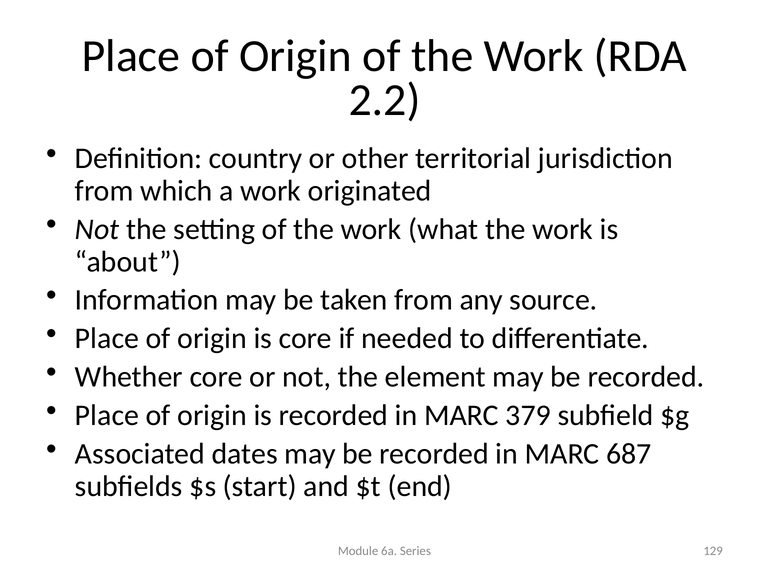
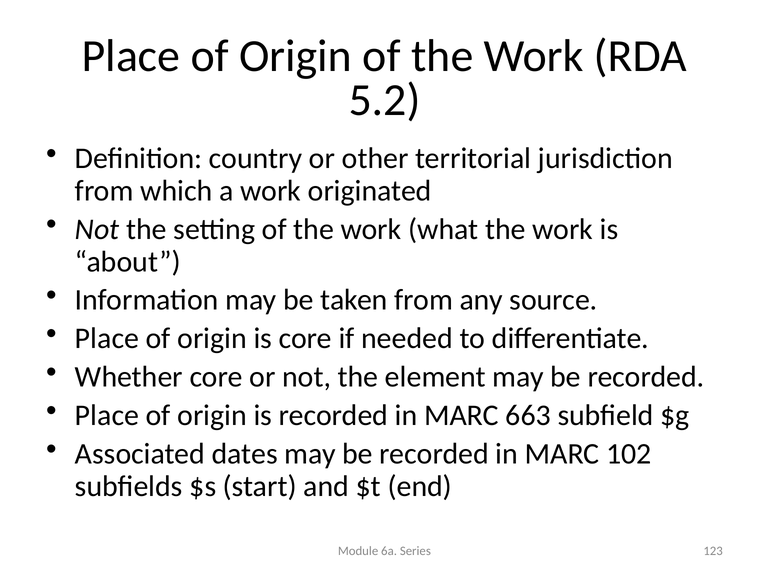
2.2: 2.2 -> 5.2
379: 379 -> 663
687: 687 -> 102
129: 129 -> 123
